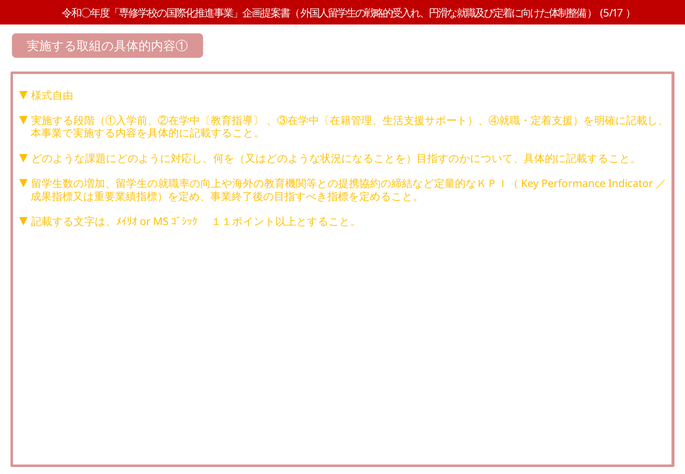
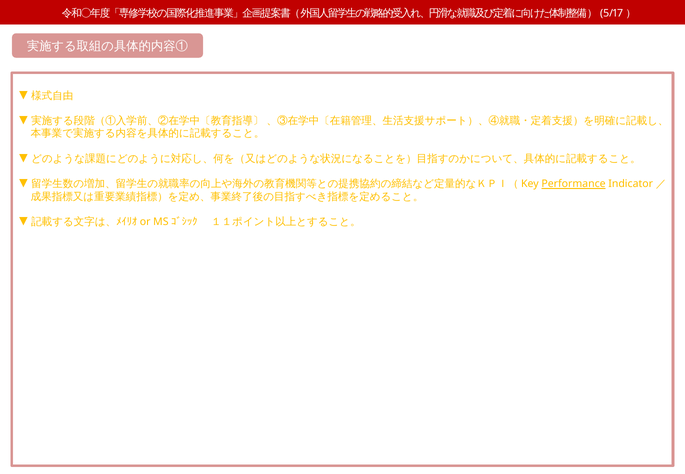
Performance underline: none -> present
